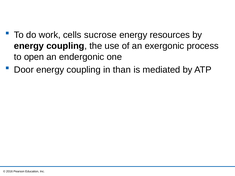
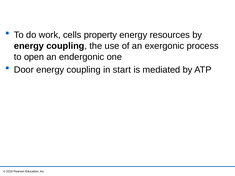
sucrose: sucrose -> property
than: than -> start
